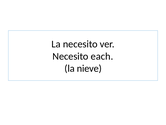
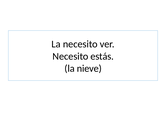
each: each -> estás
